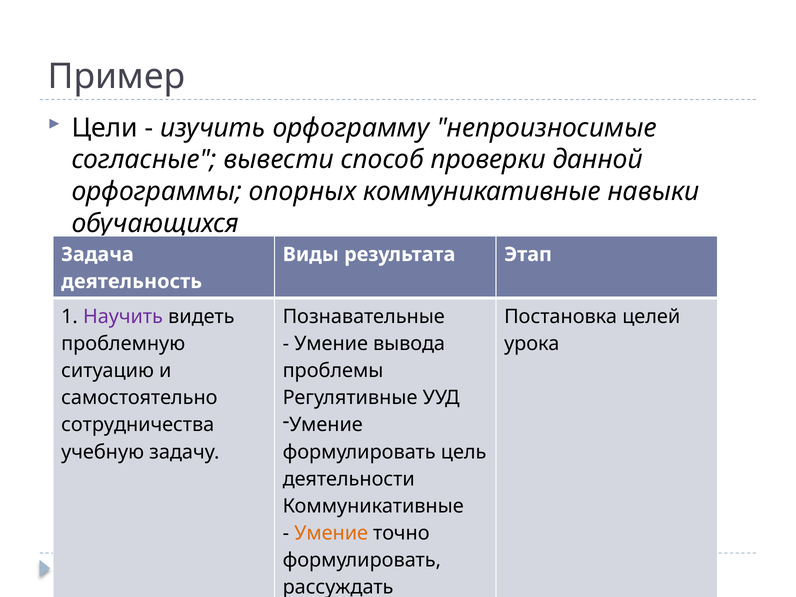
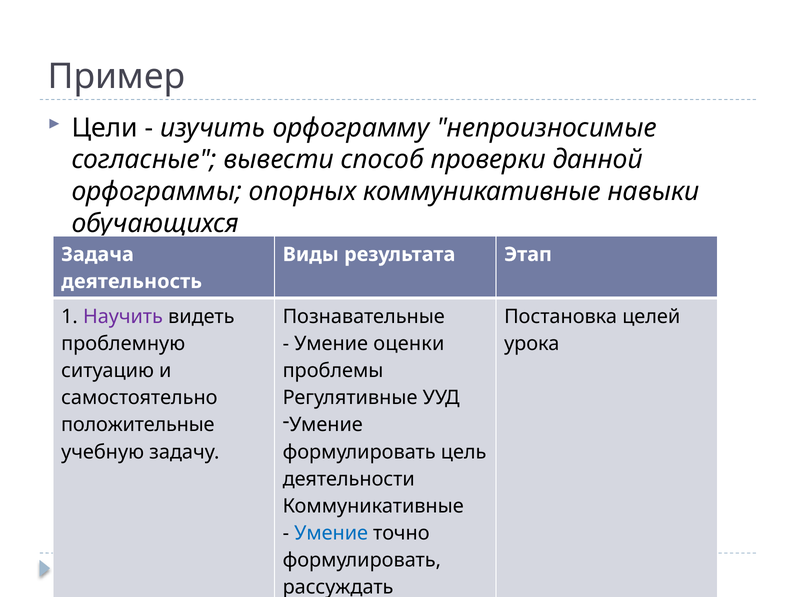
вывода: вывода -> оценки
сотрудничества: сотрудничества -> положительные
Умение at (331, 533) colour: orange -> blue
